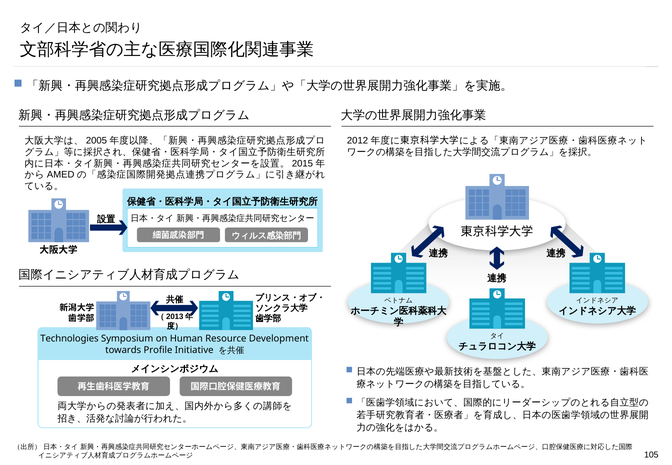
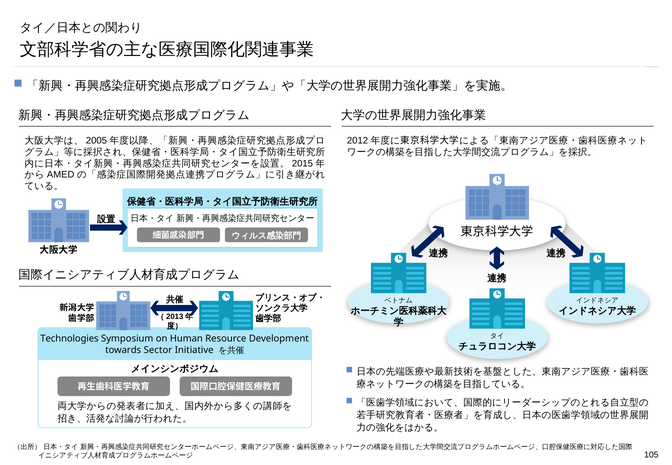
Profile: Profile -> Sector
